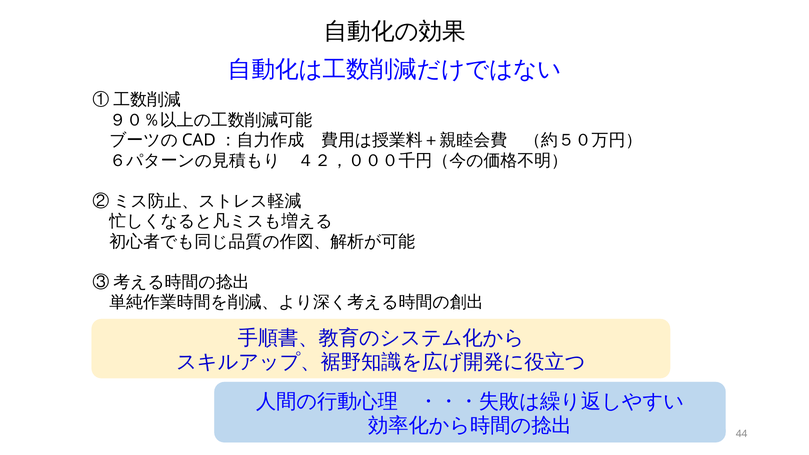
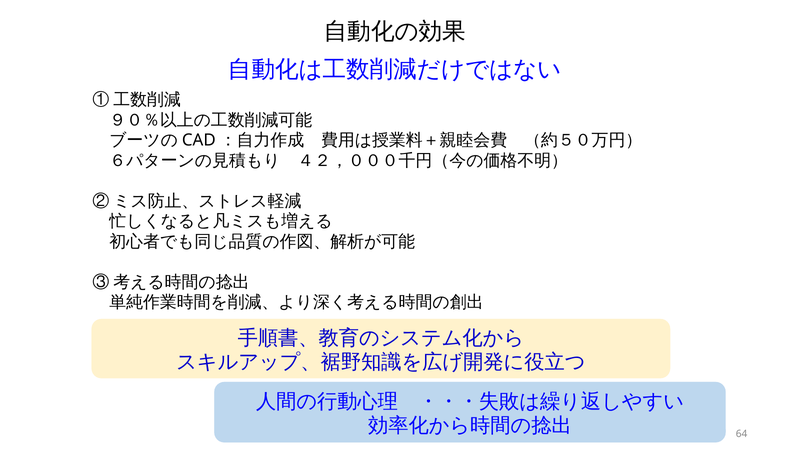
44: 44 -> 64
